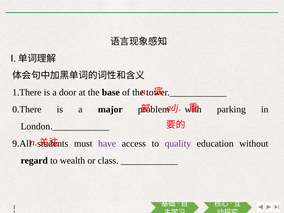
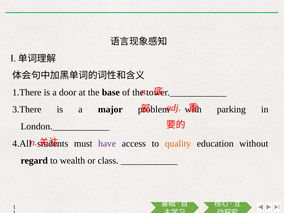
0.There: 0.There -> 3.There
9.All: 9.All -> 4.All
quality colour: purple -> orange
